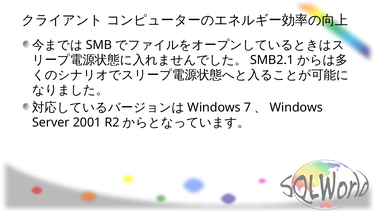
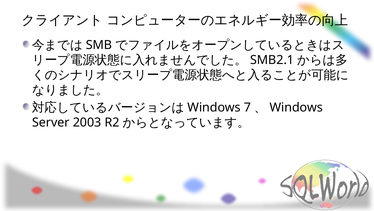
2001: 2001 -> 2003
